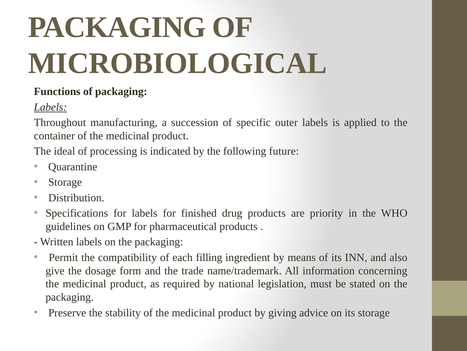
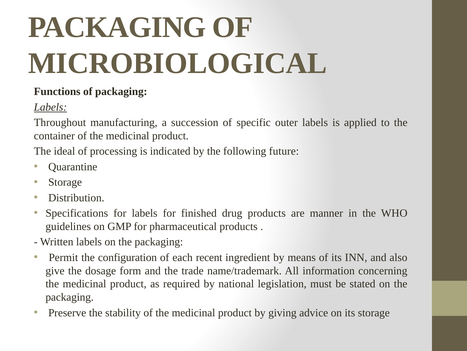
priority: priority -> manner
compatibility: compatibility -> configuration
filling: filling -> recent
